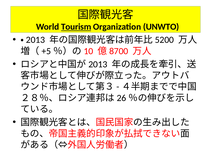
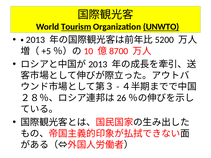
UNWTO underline: none -> present
